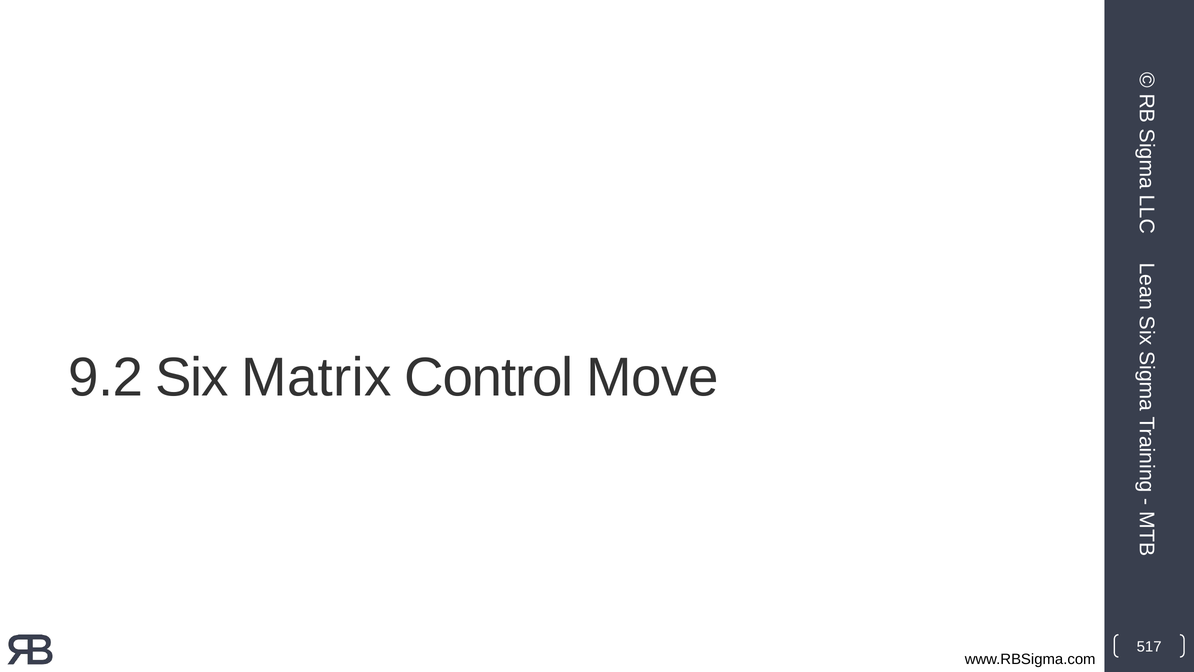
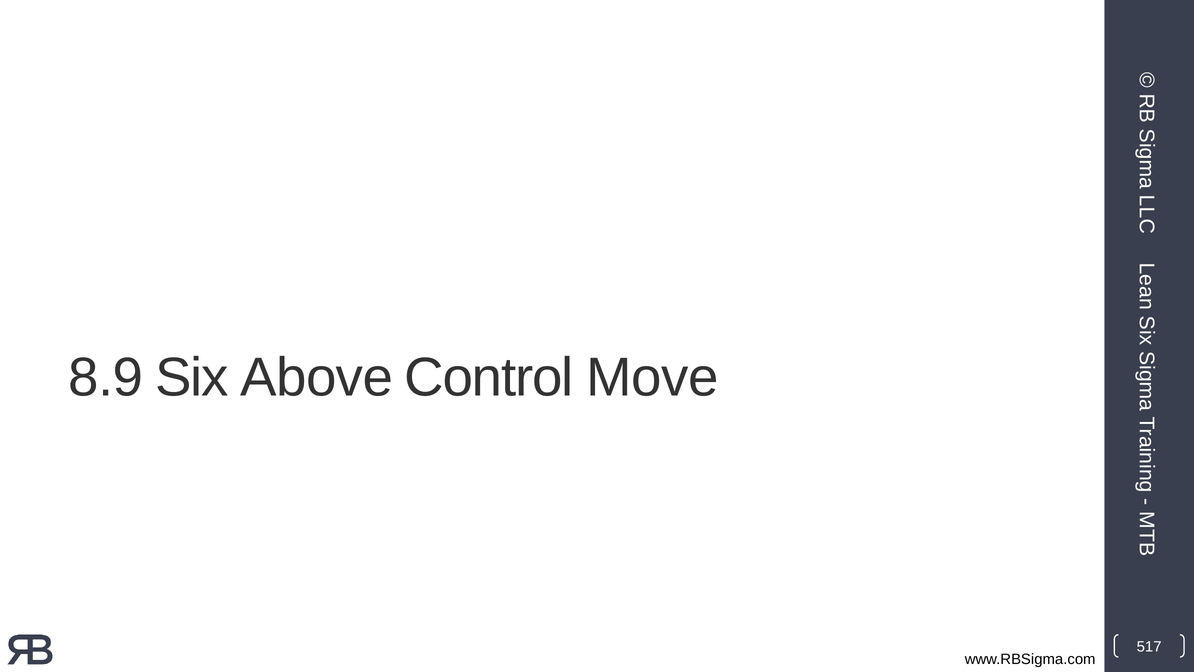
9.2: 9.2 -> 8.9
Matrix: Matrix -> Above
